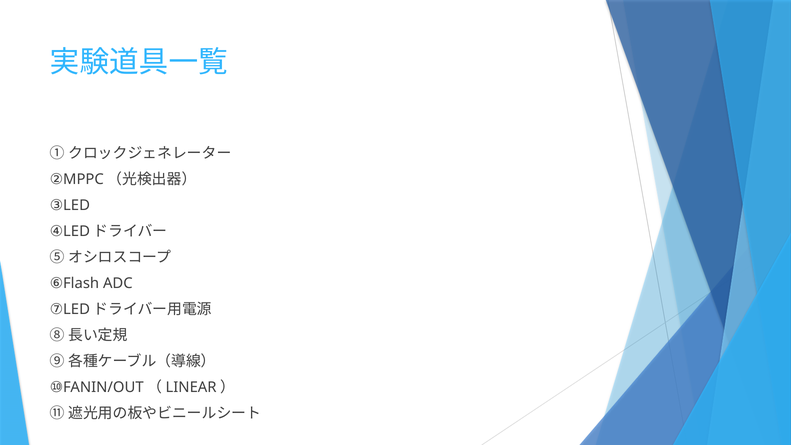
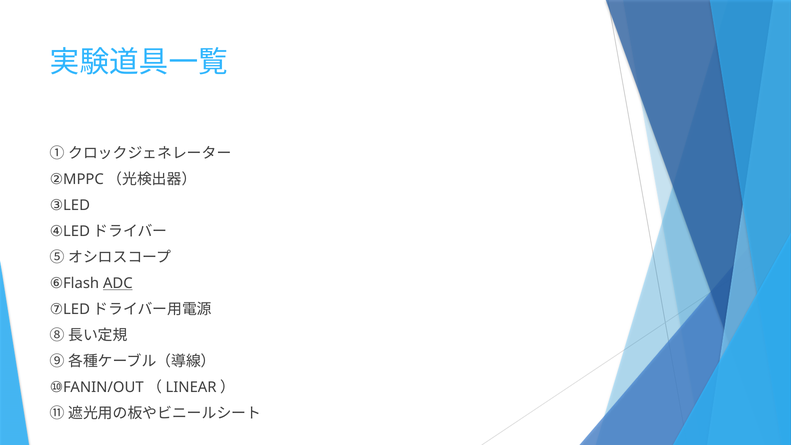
ADC underline: none -> present
